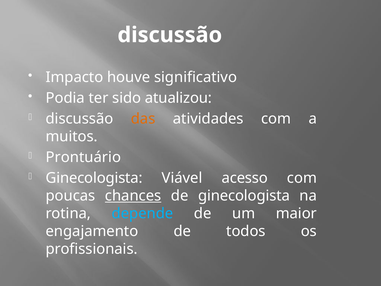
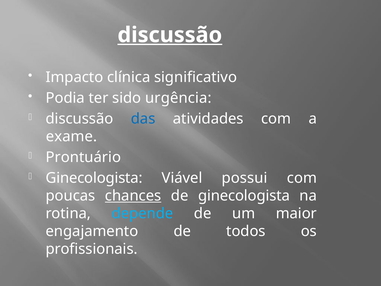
discussão at (170, 35) underline: none -> present
houve: houve -> clínica
atualizou: atualizou -> urgência
das colour: orange -> blue
muitos: muitos -> exame
acesso: acesso -> possui
